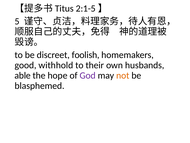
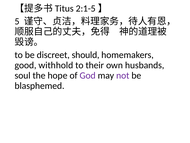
foolish: foolish -> should
able: able -> soul
not colour: orange -> purple
